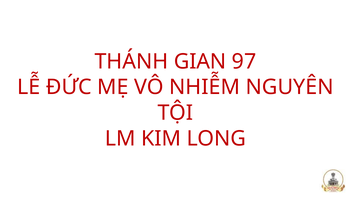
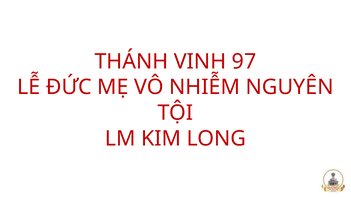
GIAN: GIAN -> VINH
